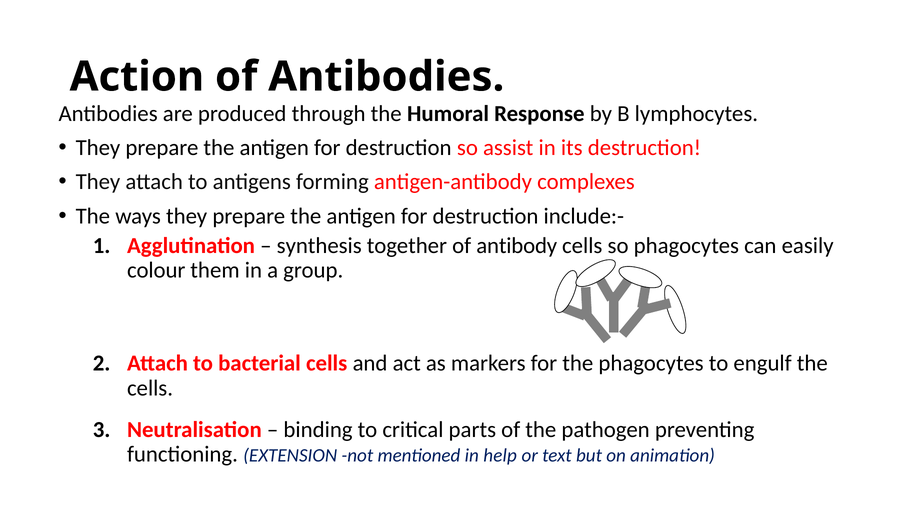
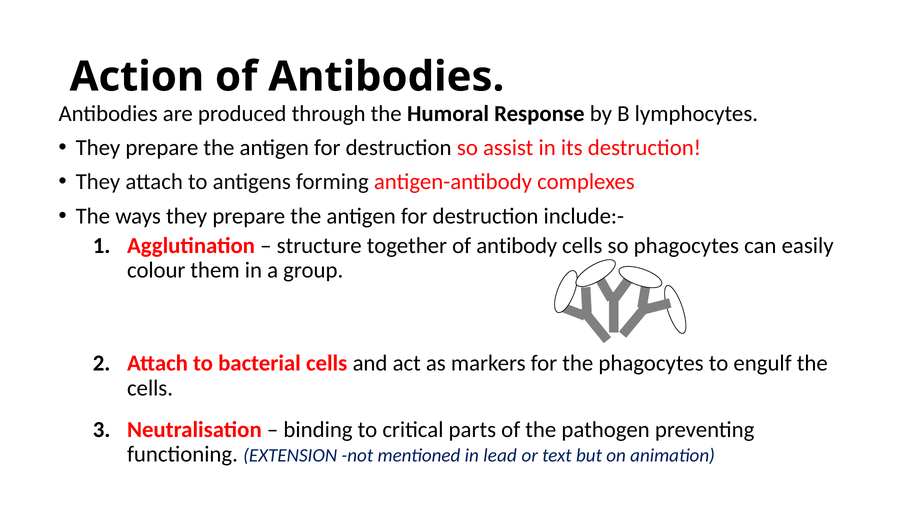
synthesis: synthesis -> structure
help: help -> lead
